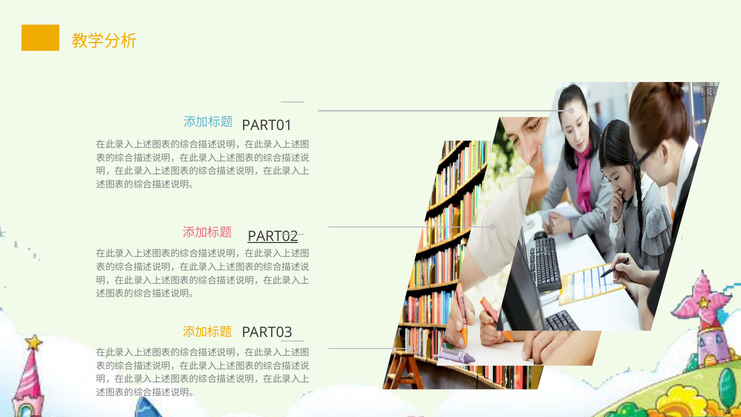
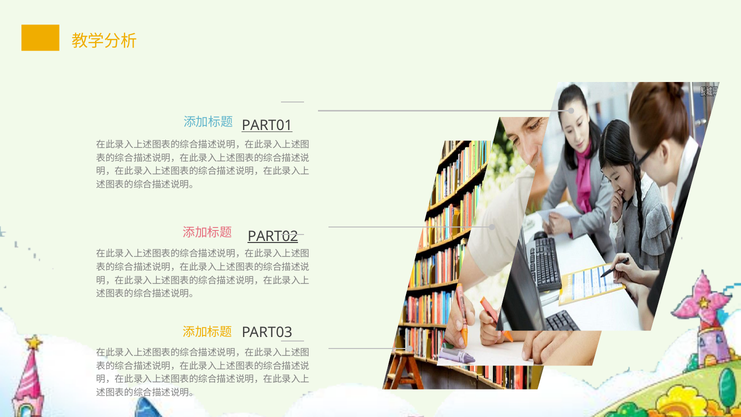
PART01 underline: none -> present
